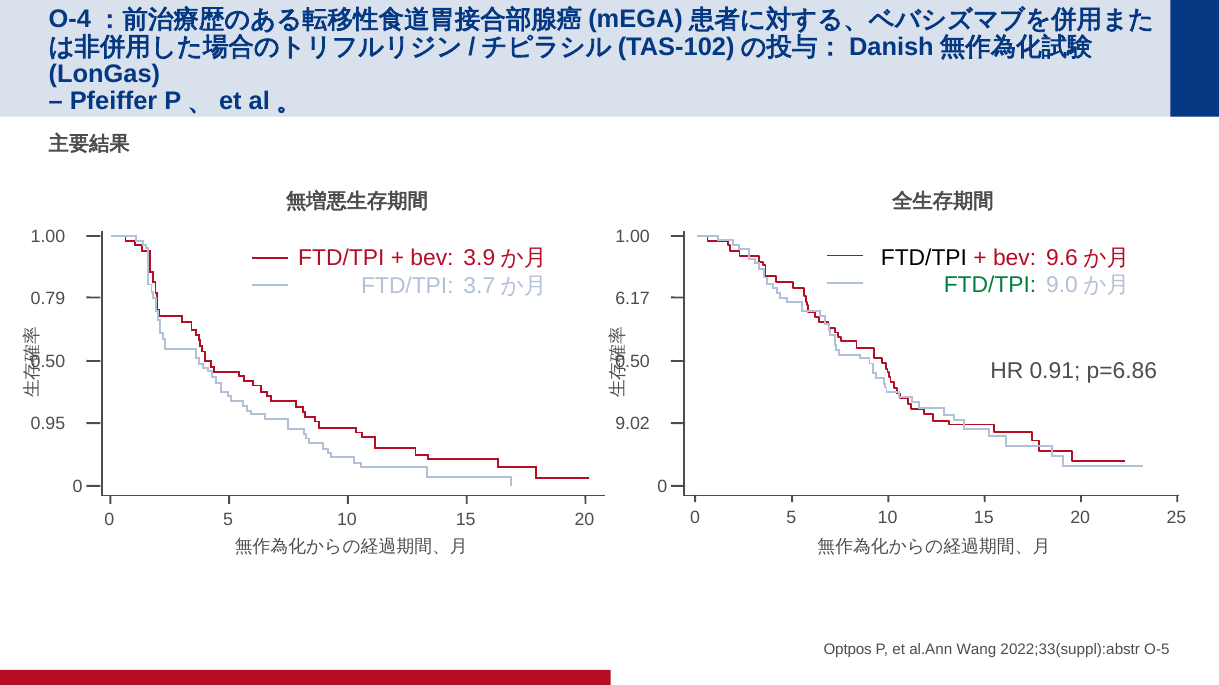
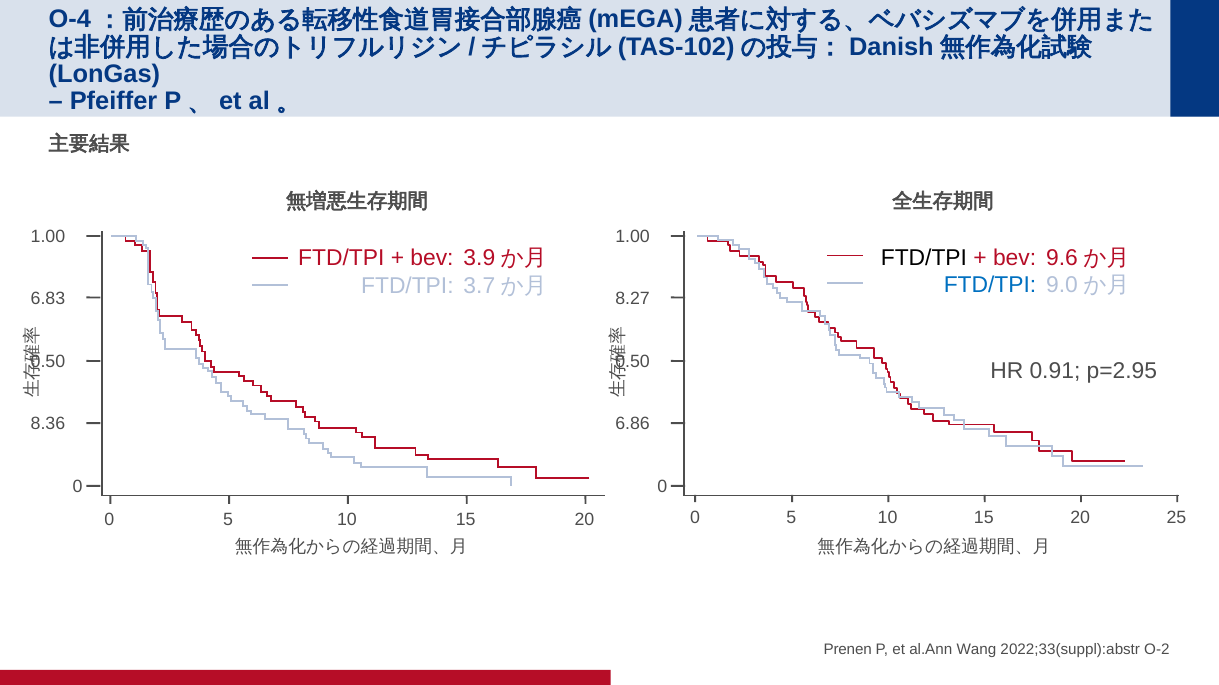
FTD/TPI at (990, 286) colour: green -> blue
0.79: 0.79 -> 6.83
6.17: 6.17 -> 8.27
p=6.86: p=6.86 -> p=2.95
0.95: 0.95 -> 8.36
9.02: 9.02 -> 6.86
Optpos: Optpos -> Prenen
O-5: O-5 -> O-2
